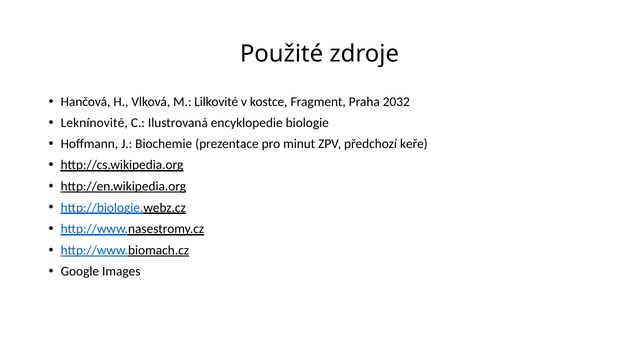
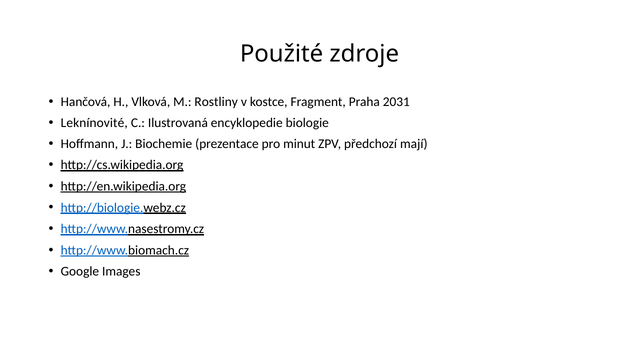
Lilkovité: Lilkovité -> Rostliny
2032: 2032 -> 2031
keře: keře -> mají
